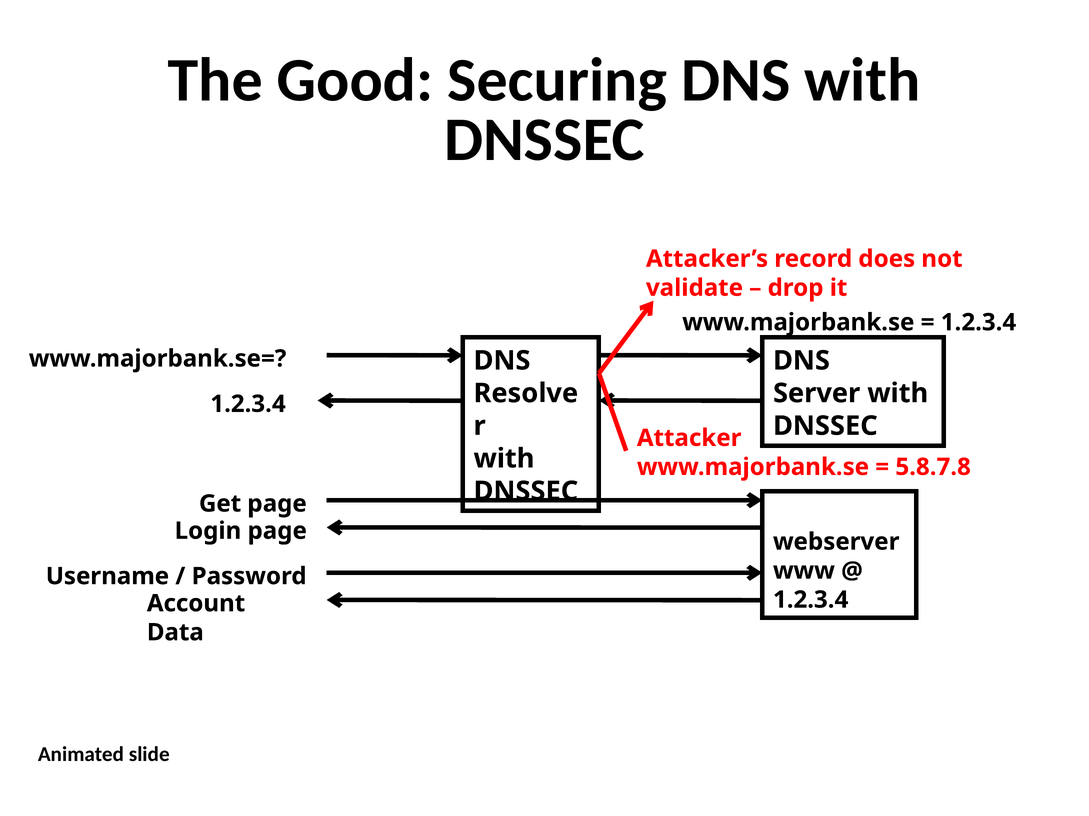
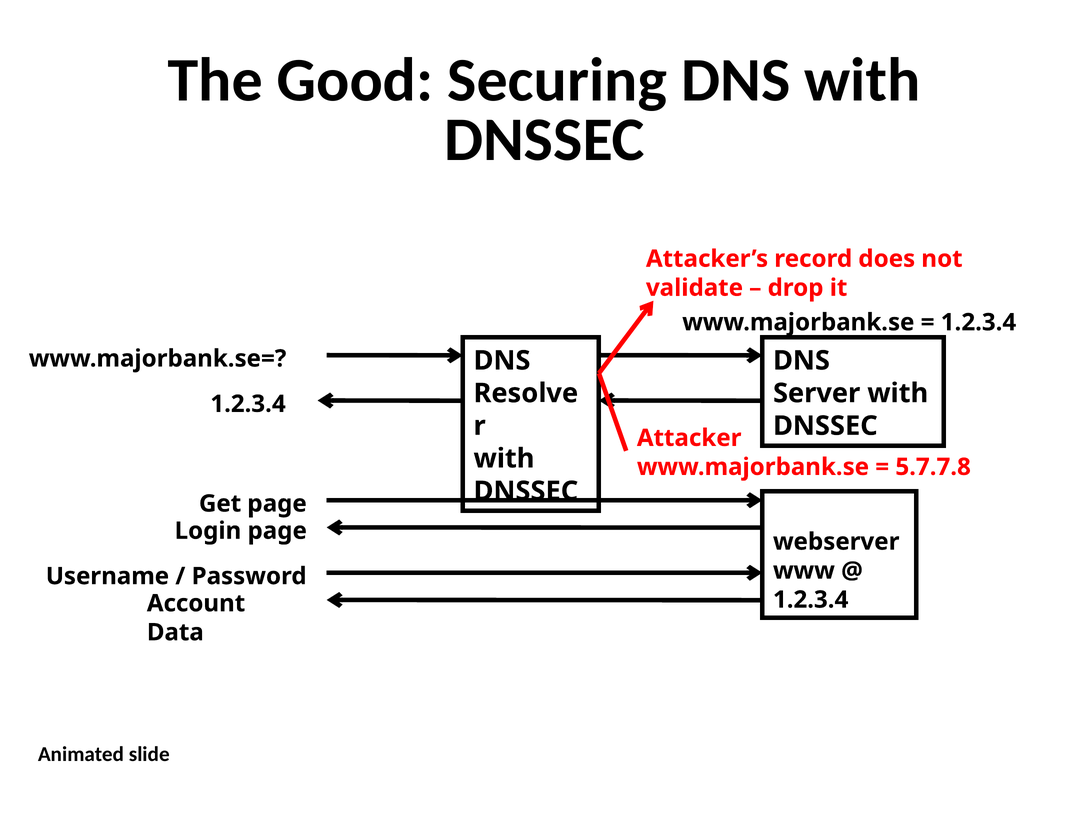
5.8.7.8: 5.8.7.8 -> 5.7.7.8
